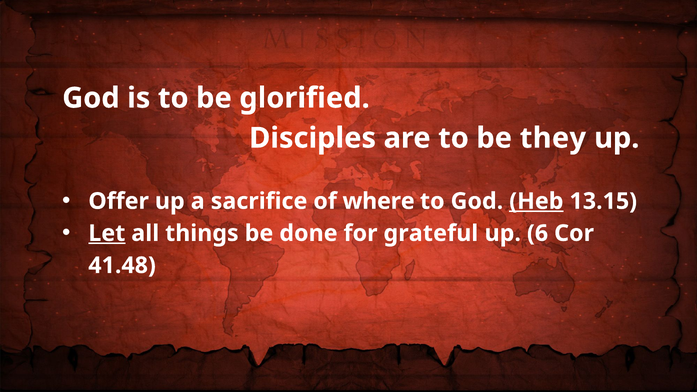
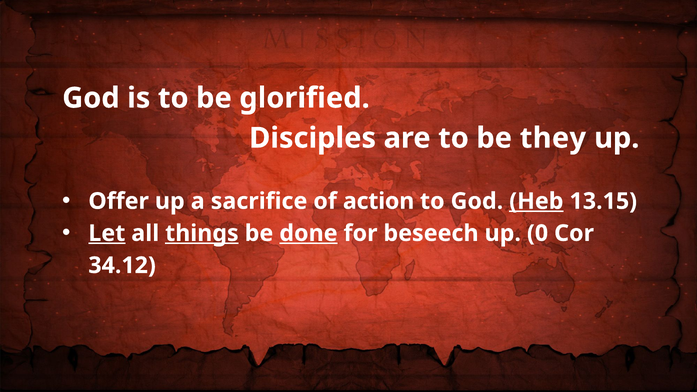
where: where -> action
things underline: none -> present
done underline: none -> present
grateful: grateful -> beseech
6: 6 -> 0
41.48: 41.48 -> 34.12
